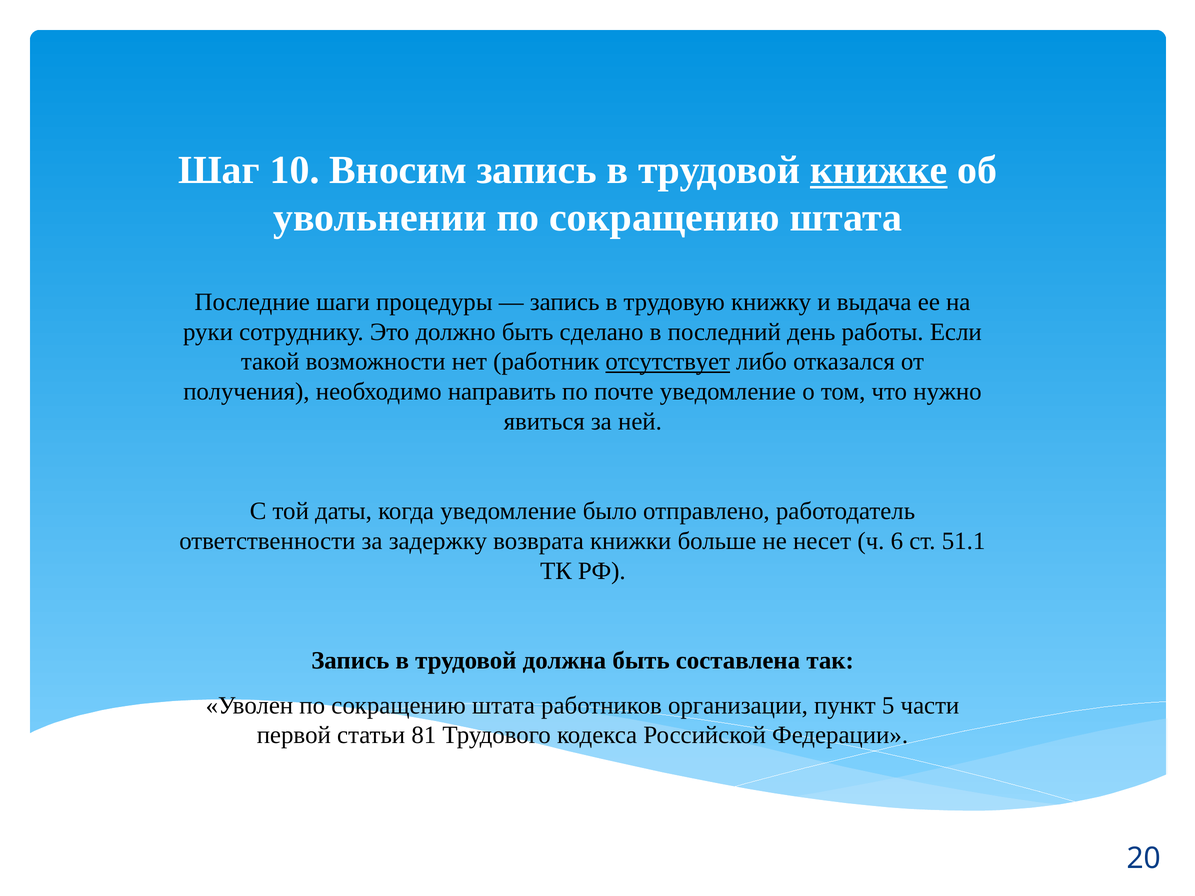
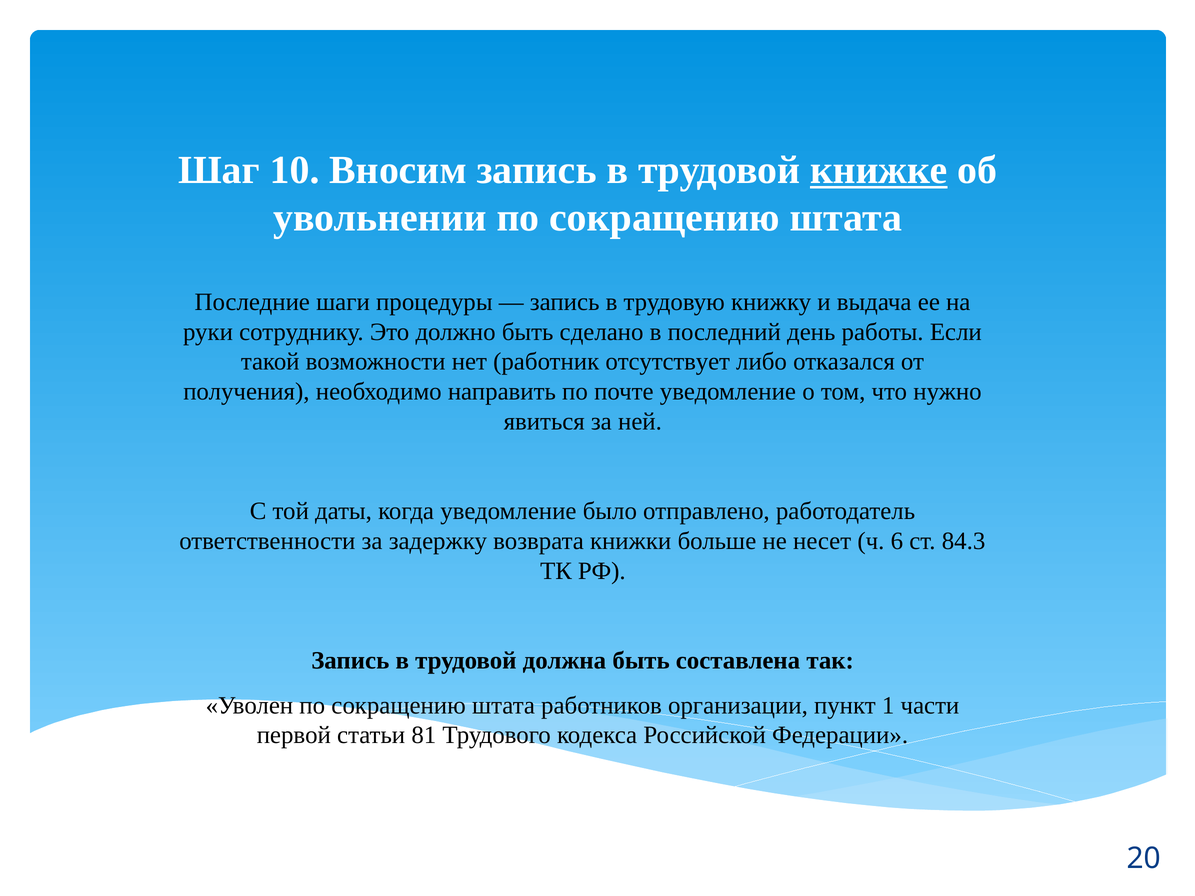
отсутствует underline: present -> none
51.1: 51.1 -> 84.3
5: 5 -> 1
